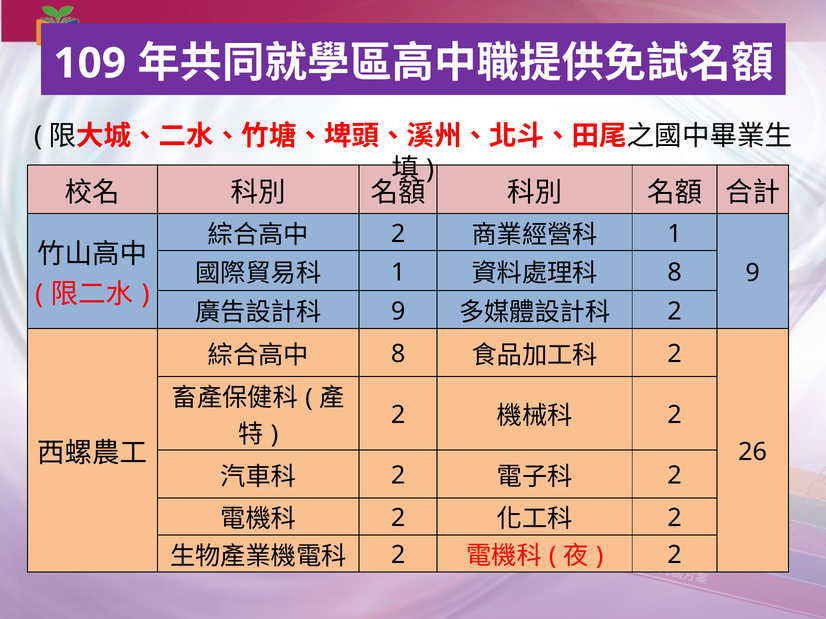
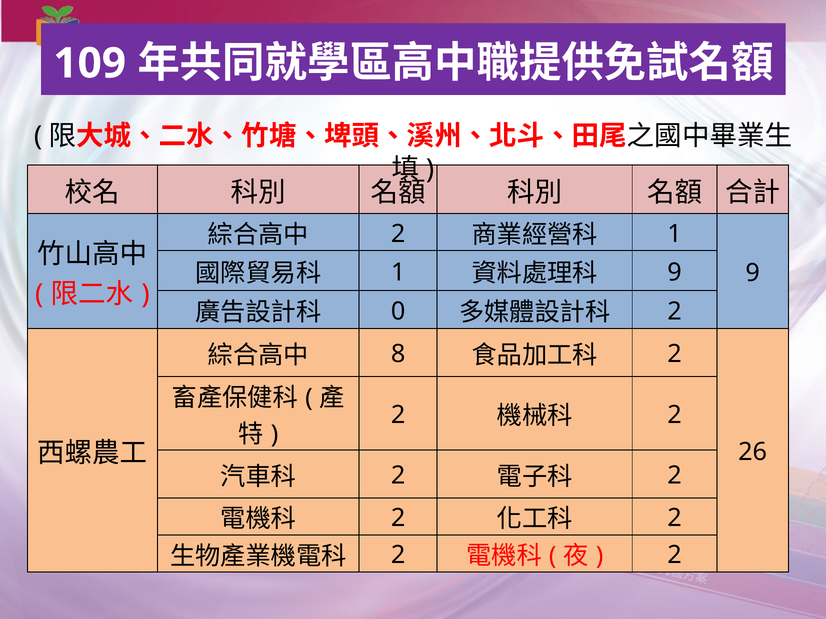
8 at (675, 273): 8 -> 9
9 at (398, 312): 9 -> 0
